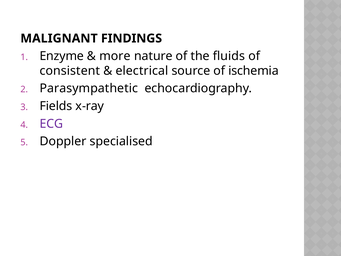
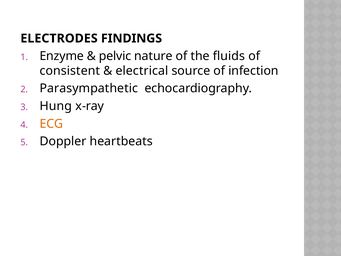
MALIGNANT: MALIGNANT -> ELECTRODES
more: more -> pelvic
ischemia: ischemia -> infection
Fields: Fields -> Hung
ECG colour: purple -> orange
specialised: specialised -> heartbeats
